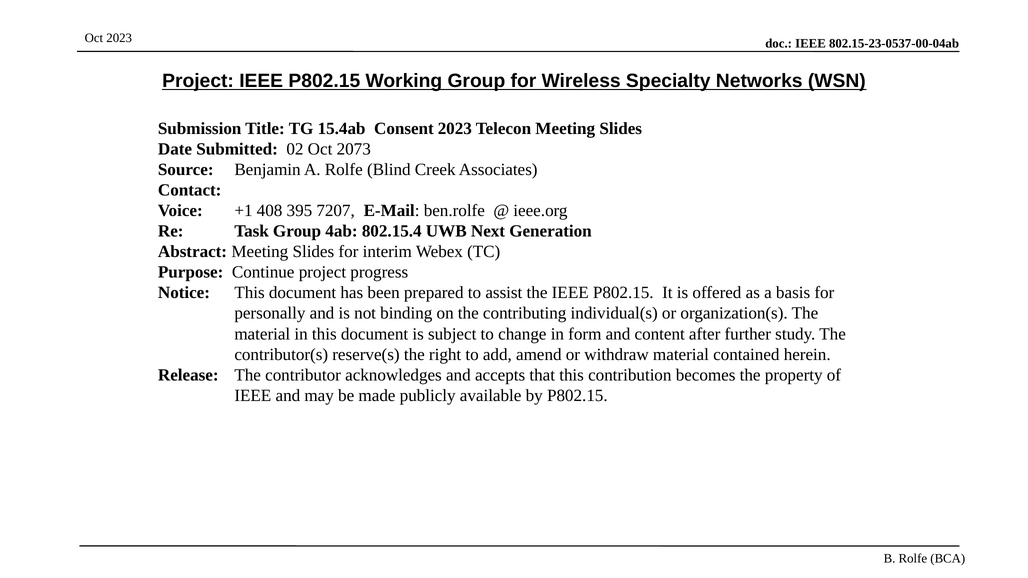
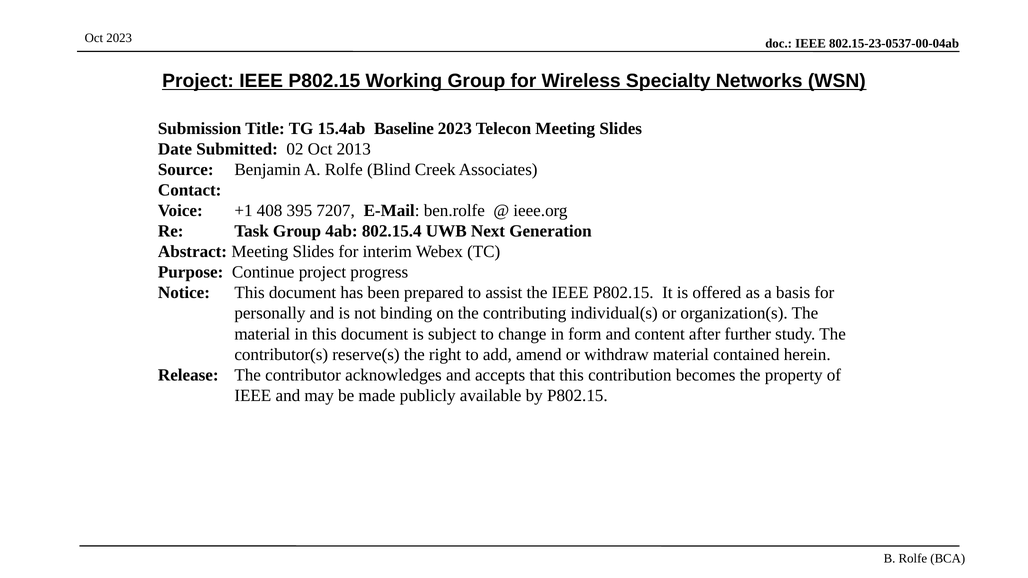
Consent: Consent -> Baseline
2073: 2073 -> 2013
